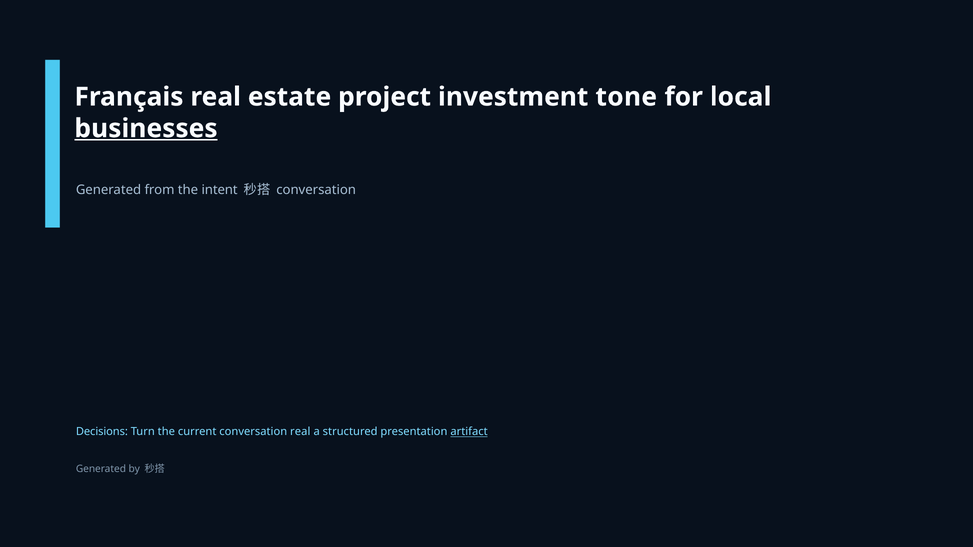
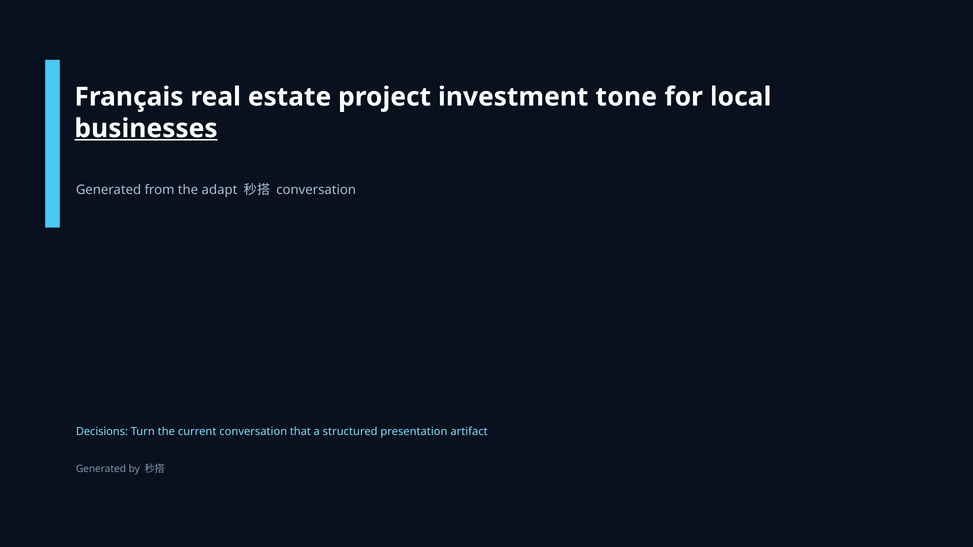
intent: intent -> adapt
conversation real: real -> that
artifact underline: present -> none
